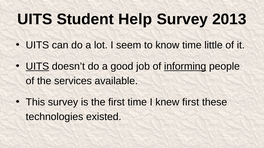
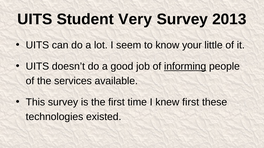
Help: Help -> Very
know time: time -> your
UITS at (37, 66) underline: present -> none
